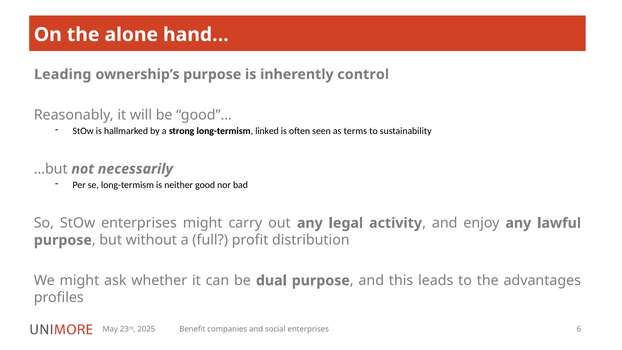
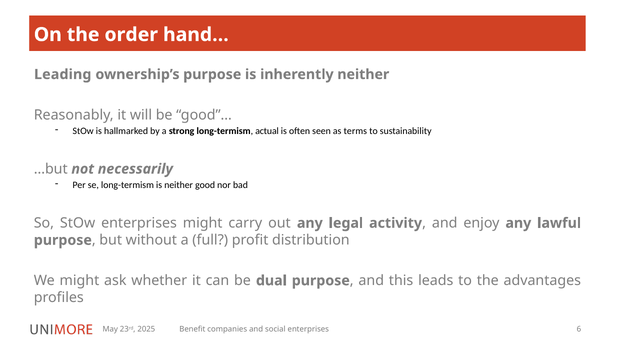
alone: alone -> order
inherently control: control -> neither
linked: linked -> actual
